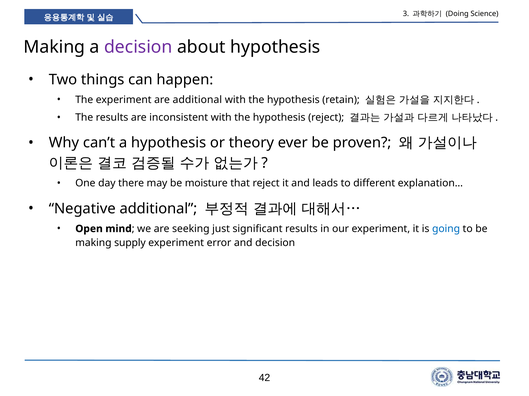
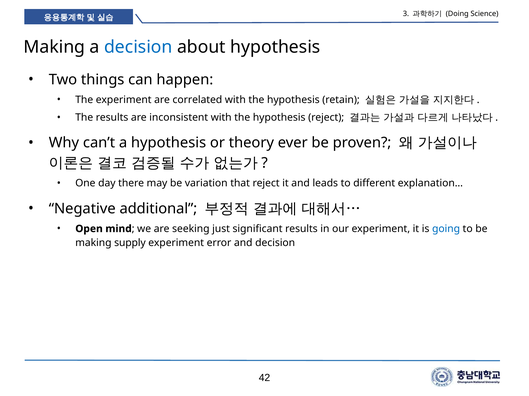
decision at (138, 47) colour: purple -> blue
are additional: additional -> correlated
moisture: moisture -> variation
